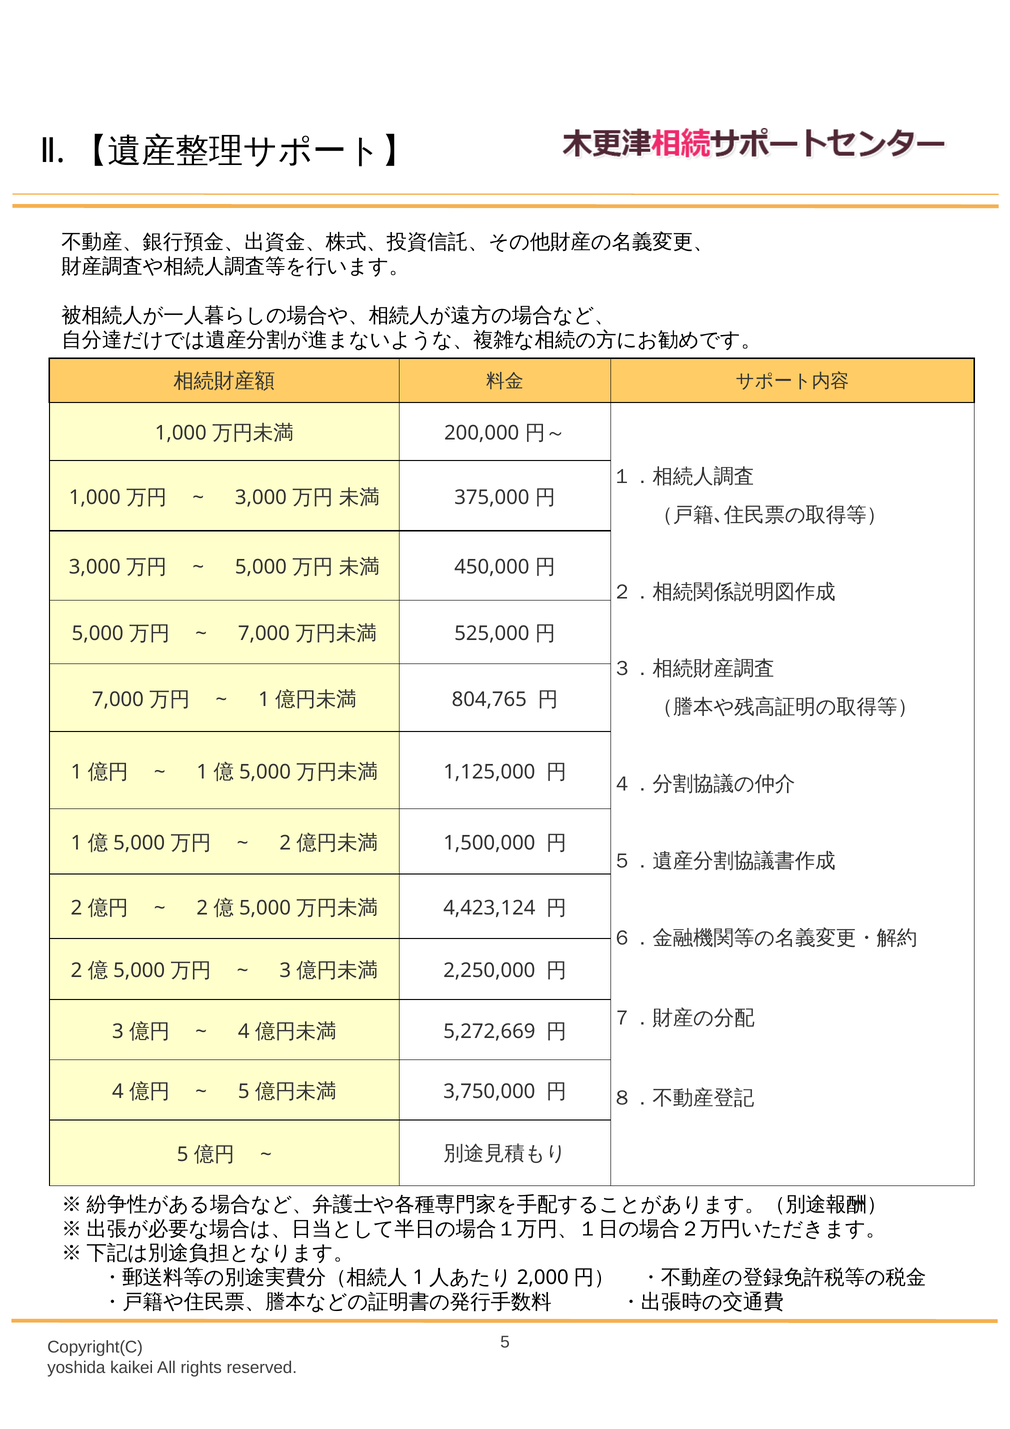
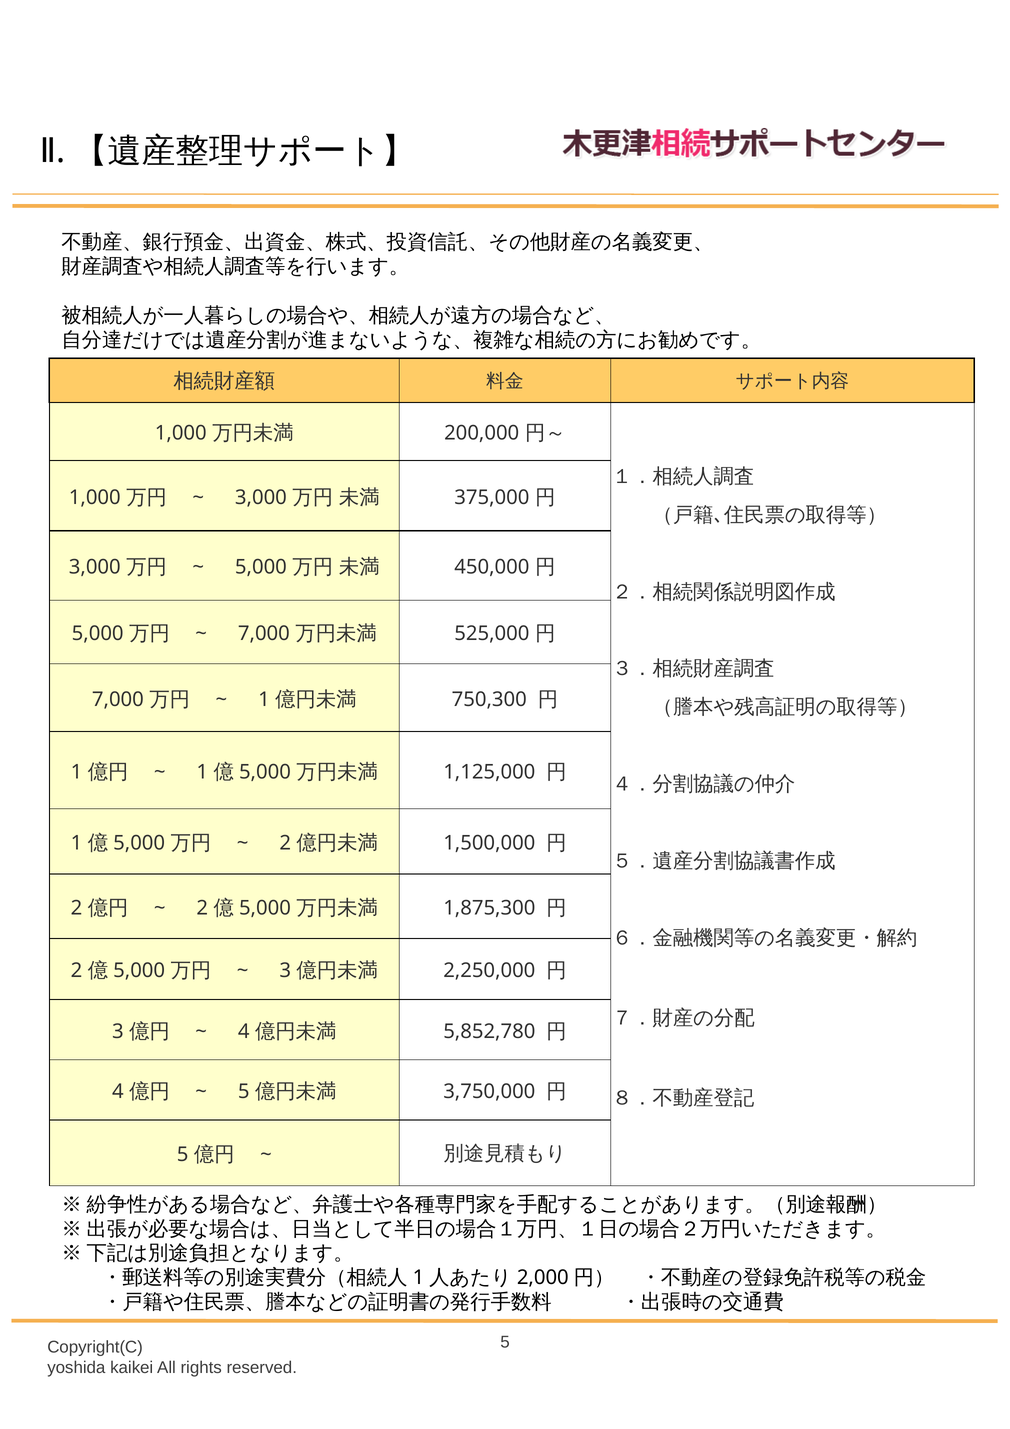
804,765: 804,765 -> 750,300
4,423,124: 4,423,124 -> 1,875,300
5,272,669: 5,272,669 -> 5,852,780
